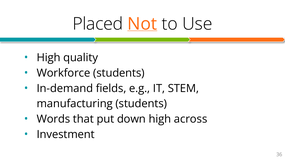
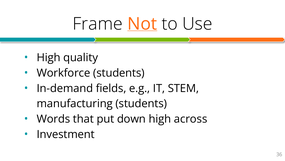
Placed: Placed -> Frame
